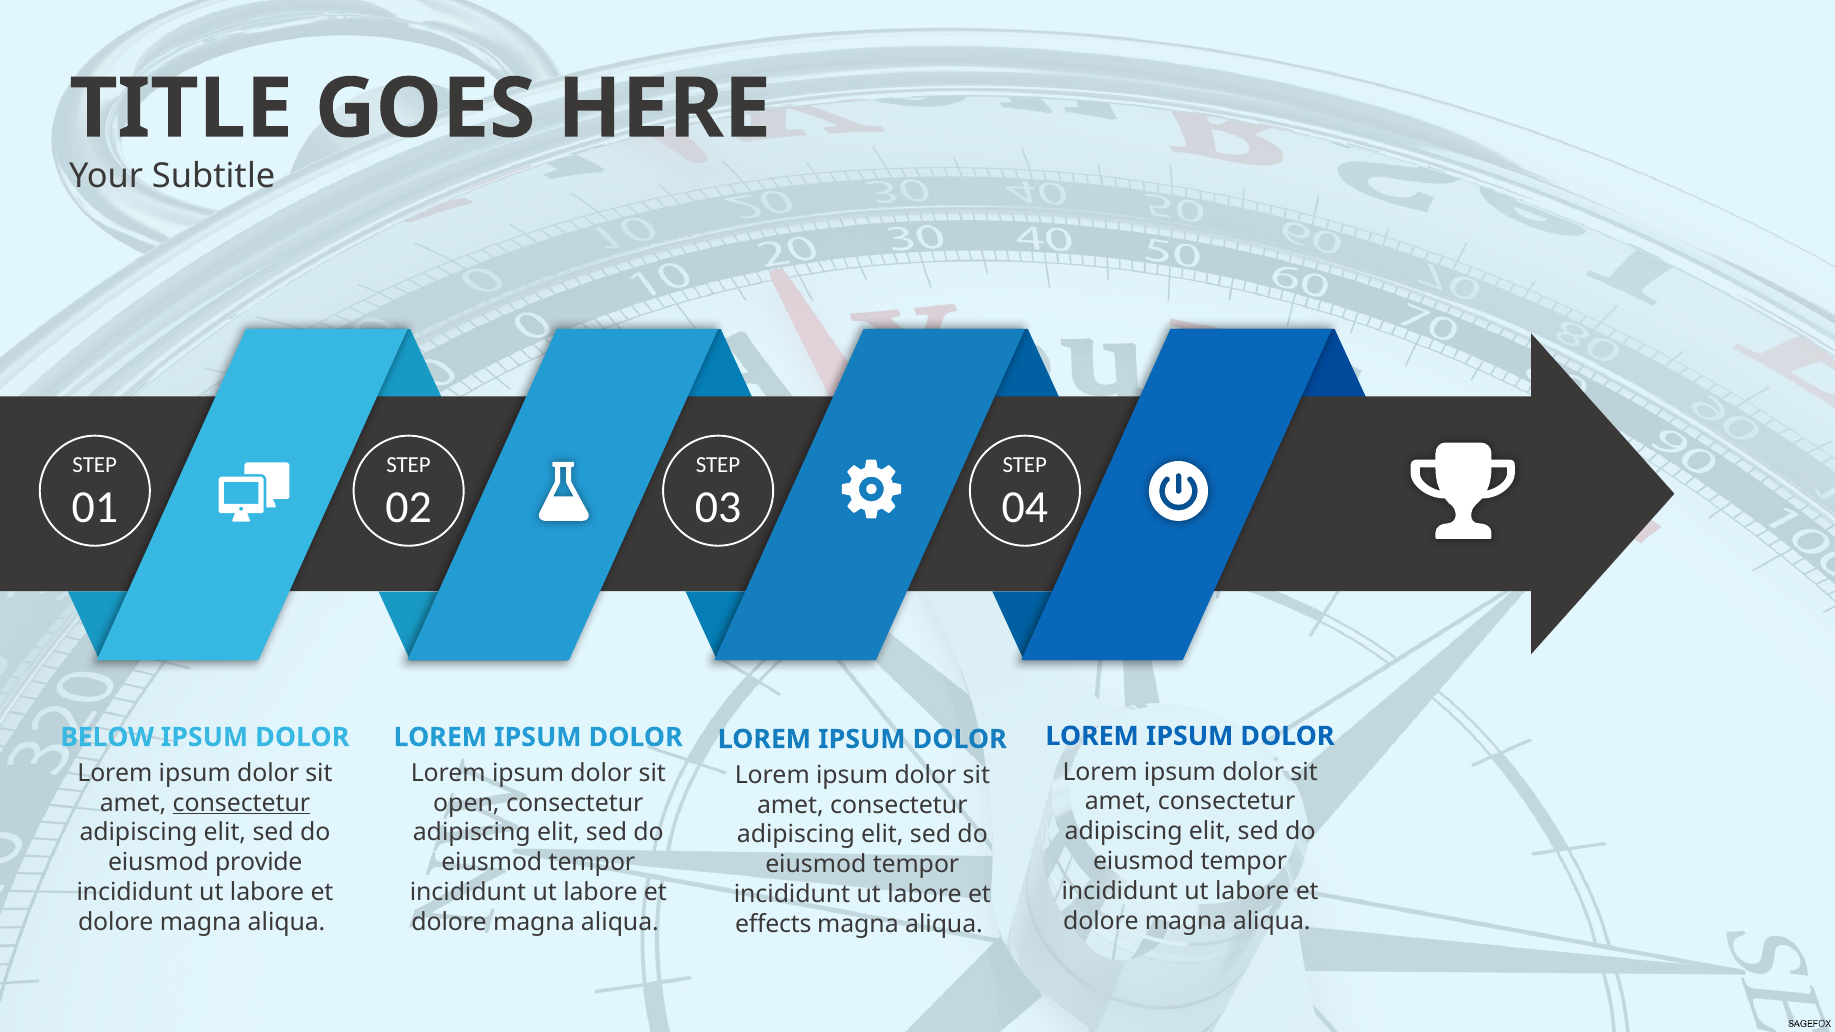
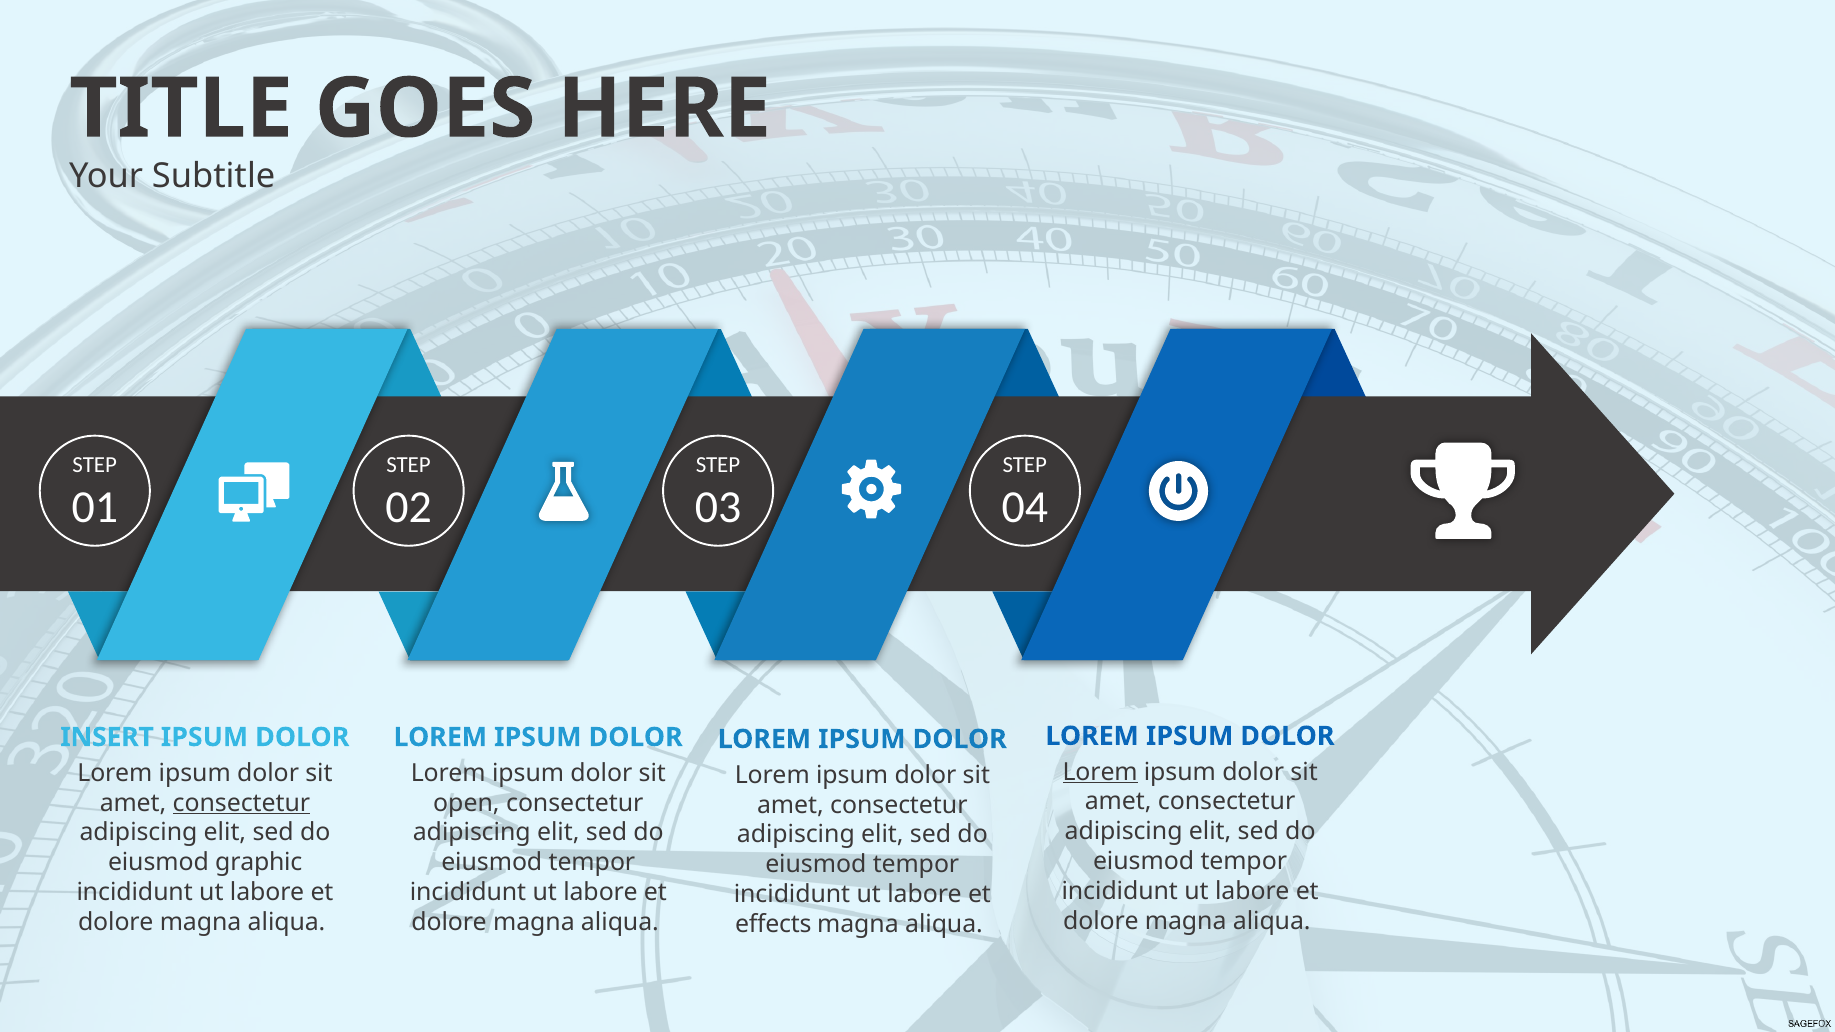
BELOW: BELOW -> INSERT
Lorem at (1100, 772) underline: none -> present
provide: provide -> graphic
